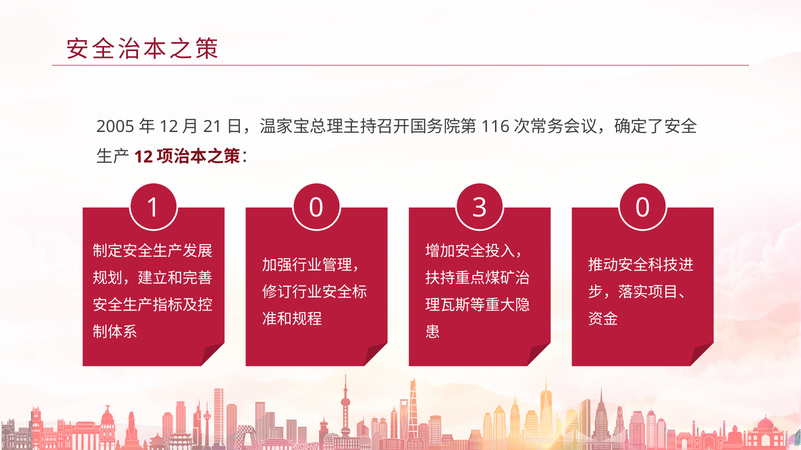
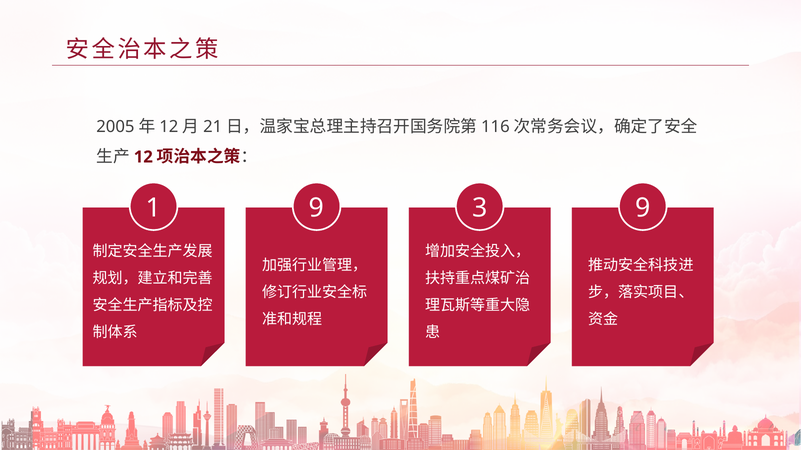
1 0: 0 -> 9
3 0: 0 -> 9
